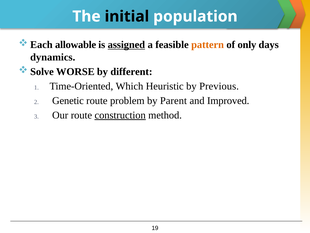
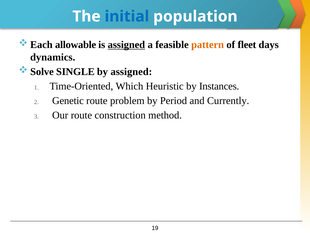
initial colour: black -> blue
only: only -> fleet
WORSE: WORSE -> SINGLE
by different: different -> assigned
Previous: Previous -> Instances
Parent: Parent -> Period
Improved: Improved -> Currently
construction underline: present -> none
